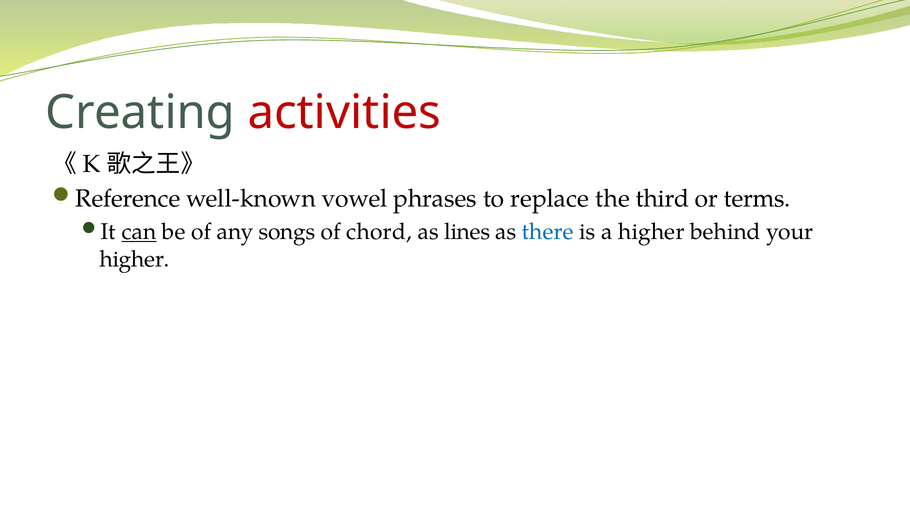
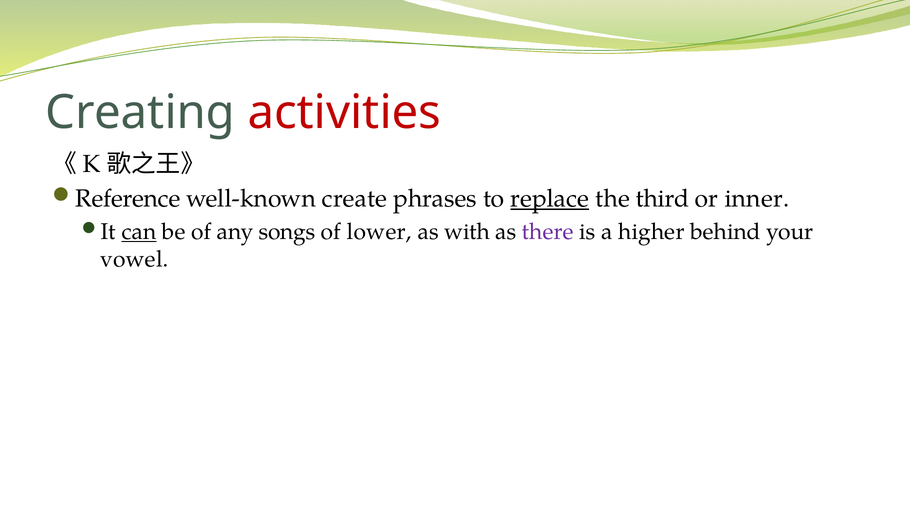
vowel: vowel -> create
replace underline: none -> present
terms: terms -> inner
chord: chord -> lower
lines: lines -> with
there colour: blue -> purple
higher at (135, 259): higher -> vowel
